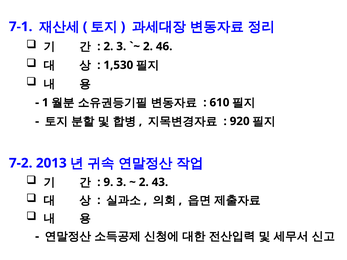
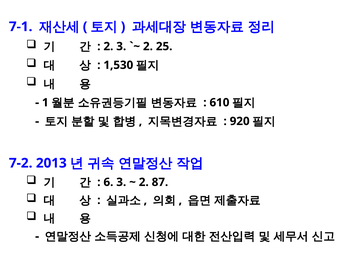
46: 46 -> 25
9: 9 -> 6
43: 43 -> 87
